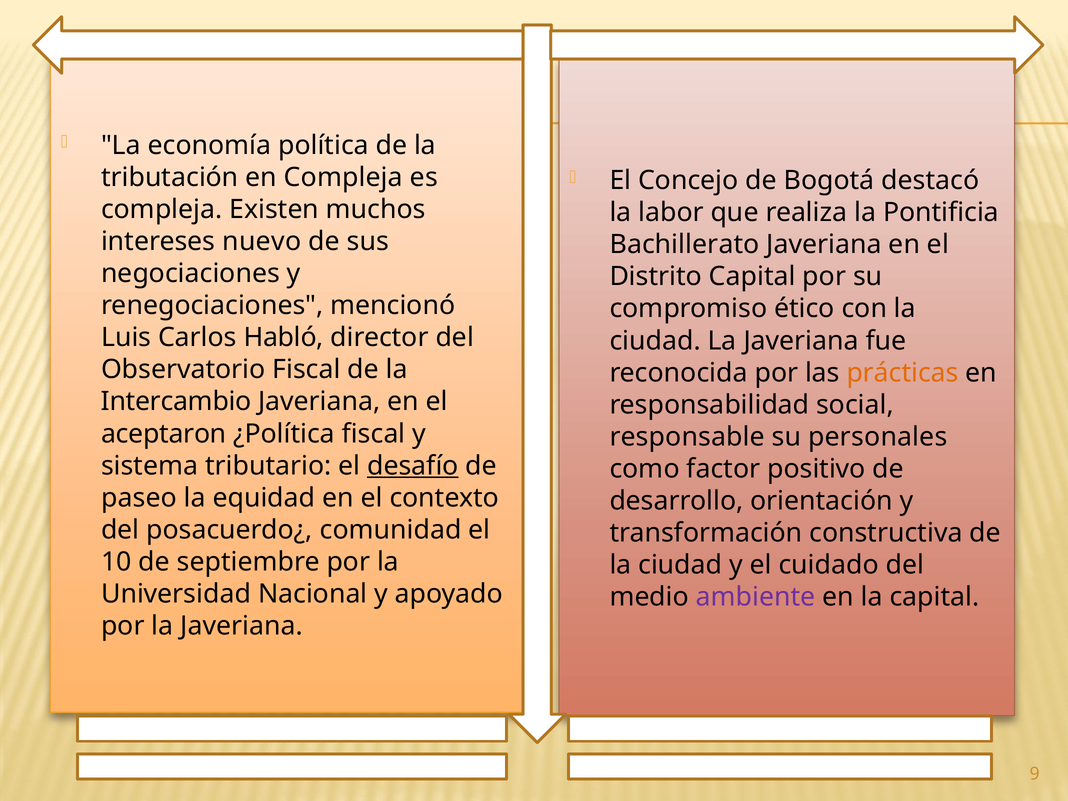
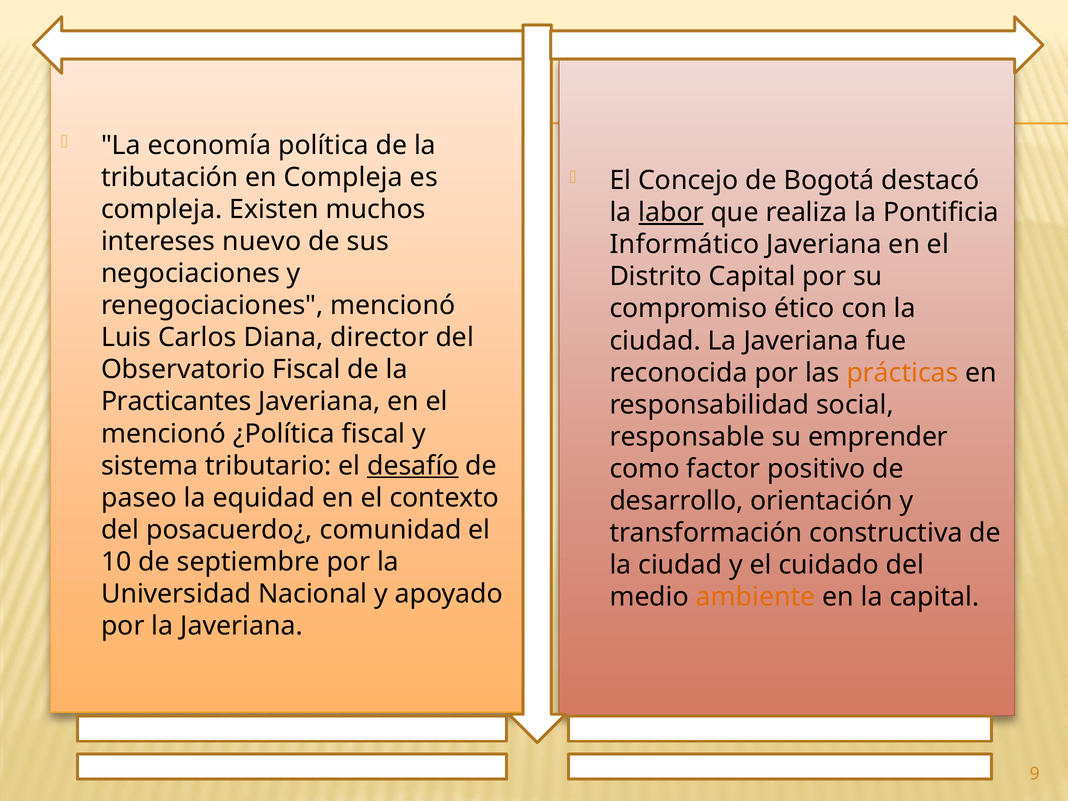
labor underline: none -> present
Bachillerato: Bachillerato -> Informático
Habló: Habló -> Diana
Intercambio: Intercambio -> Practicantes
aceptaron at (164, 434): aceptaron -> mencionó
personales: personales -> emprender
ambiente colour: purple -> orange
